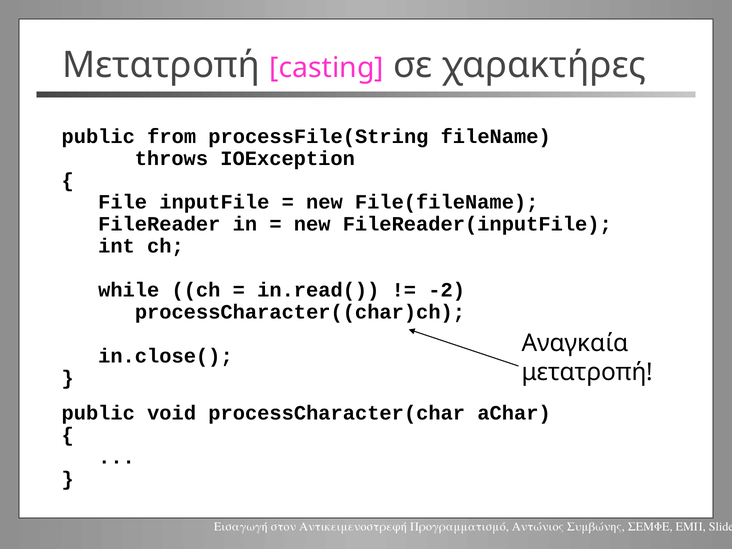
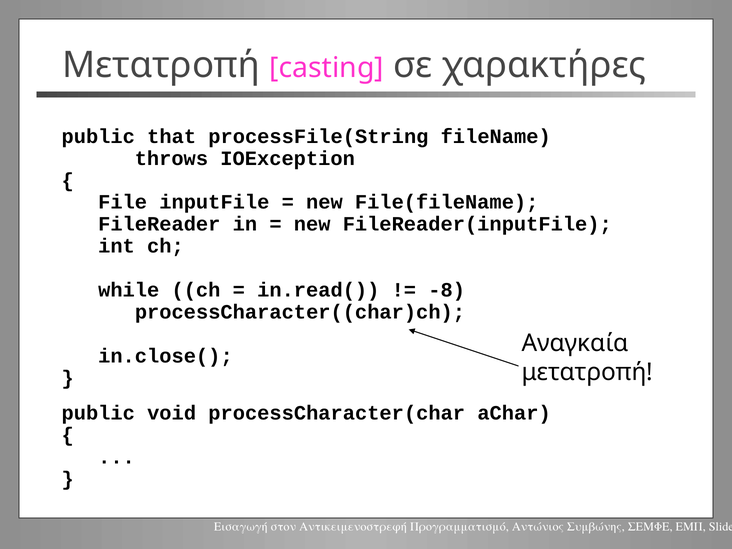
from: from -> that
-2: -2 -> -8
